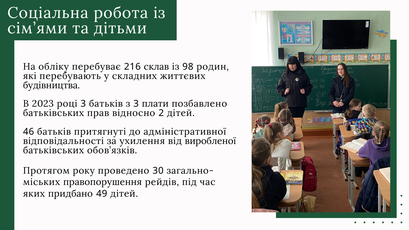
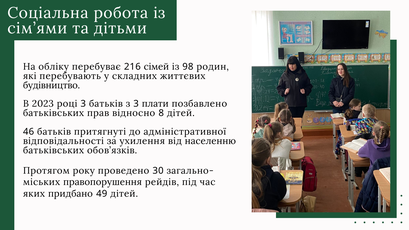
склав: склав -> сімей
будівництва: будівництва -> будівництво
2: 2 -> 8
виробленої: виробленої -> населенню
